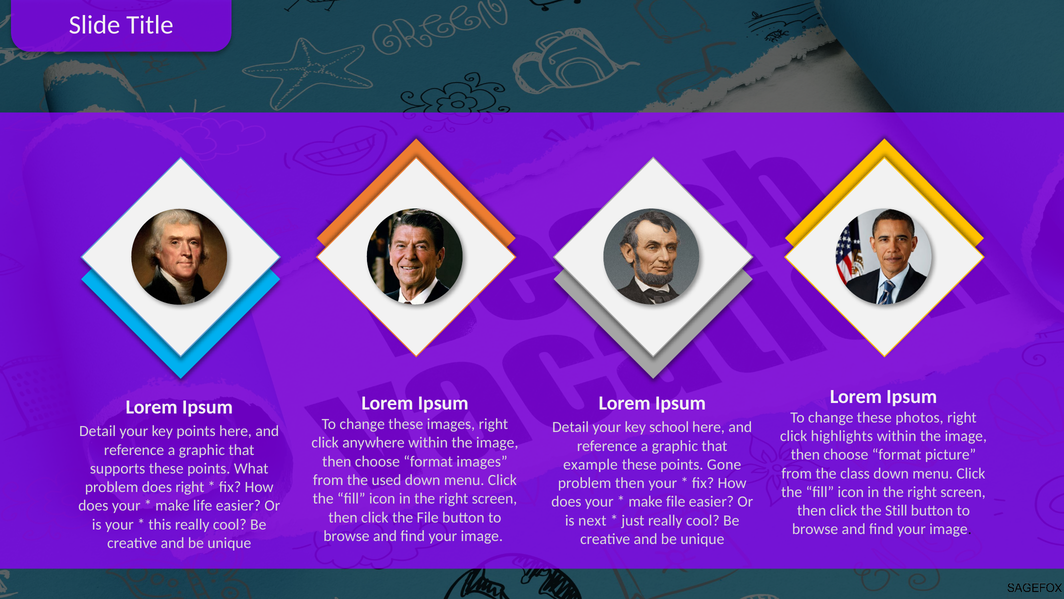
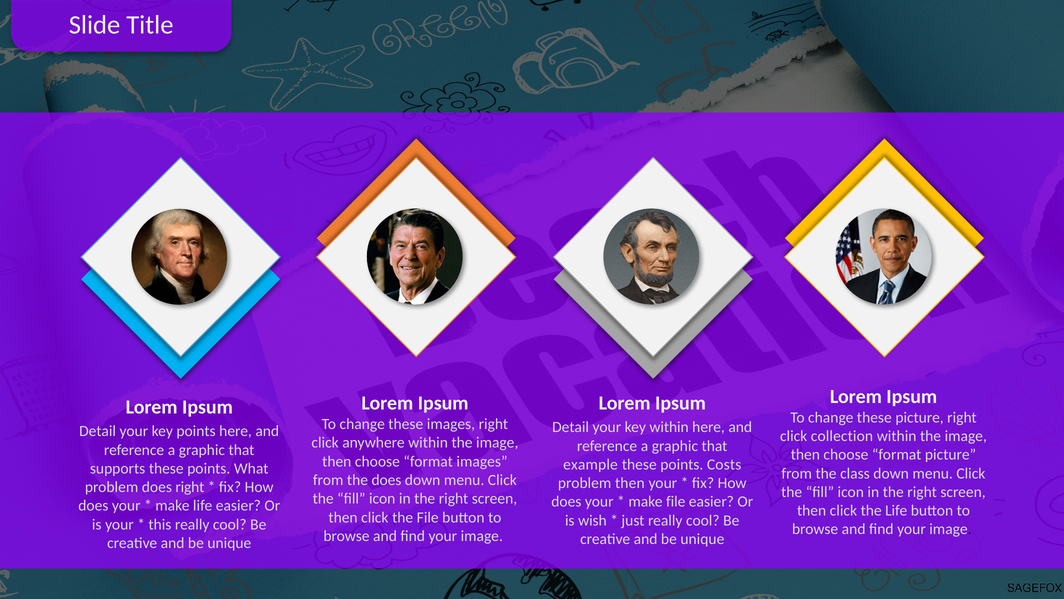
these photos: photos -> picture
key school: school -> within
highlights: highlights -> collection
Gone: Gone -> Costs
the used: used -> does
the Still: Still -> Life
next: next -> wish
